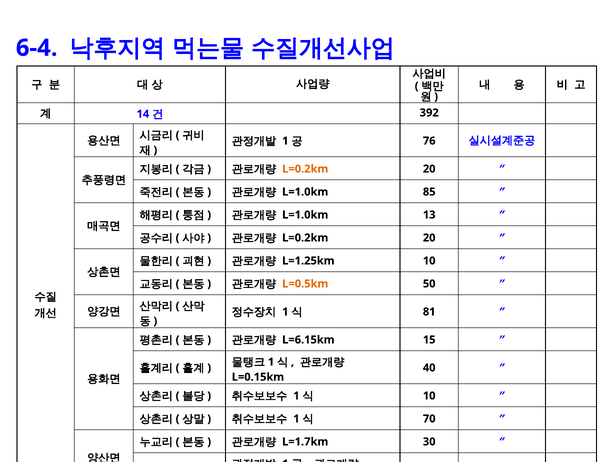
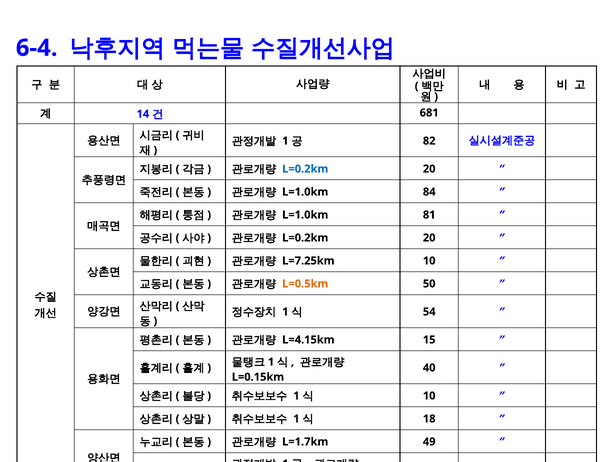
392: 392 -> 681
76: 76 -> 82
L=0.2km at (305, 169) colour: orange -> blue
85: 85 -> 84
13: 13 -> 81
L=1.25km: L=1.25km -> L=7.25km
81: 81 -> 54
L=6.15km: L=6.15km -> L=4.15km
70: 70 -> 18
30: 30 -> 49
